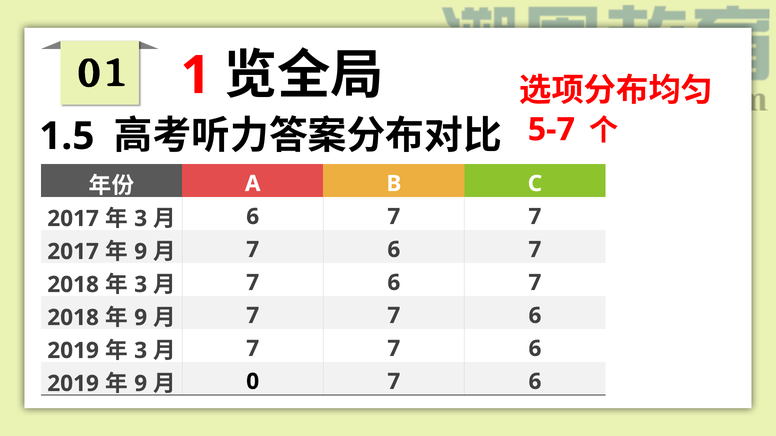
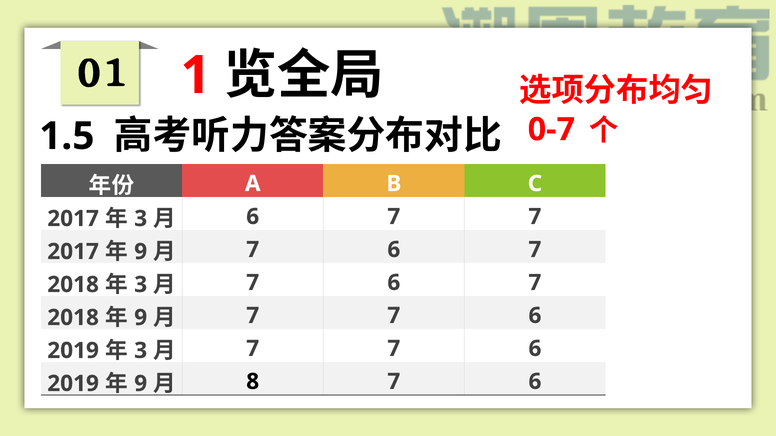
5-7: 5-7 -> 0-7
0: 0 -> 8
